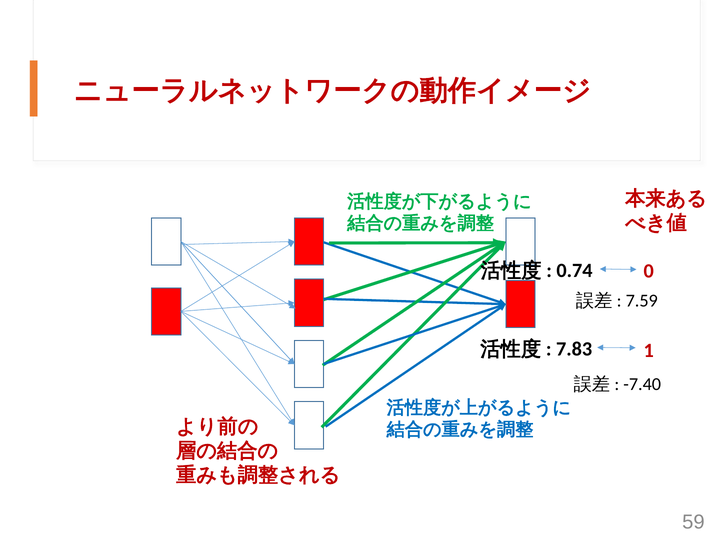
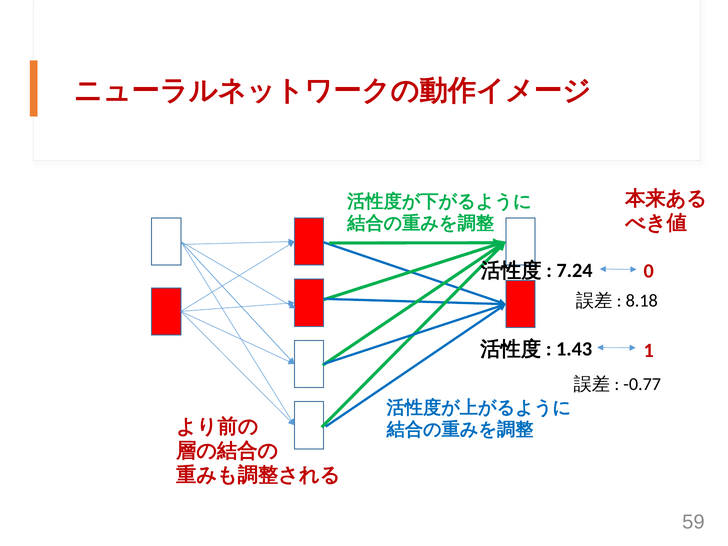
0.74: 0.74 -> 7.24
7.59: 7.59 -> 8.18
7.83: 7.83 -> 1.43
-7.40: -7.40 -> -0.77
